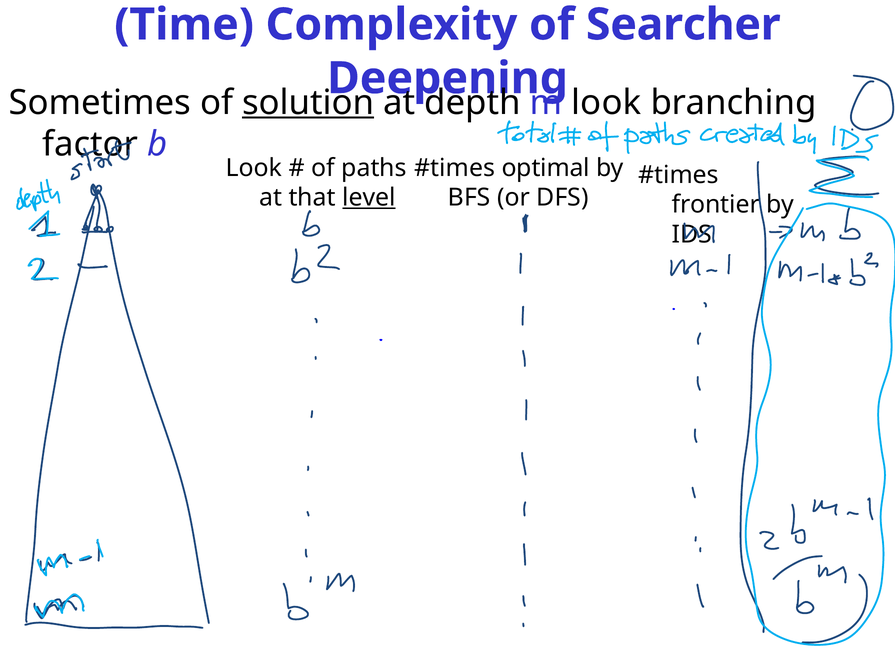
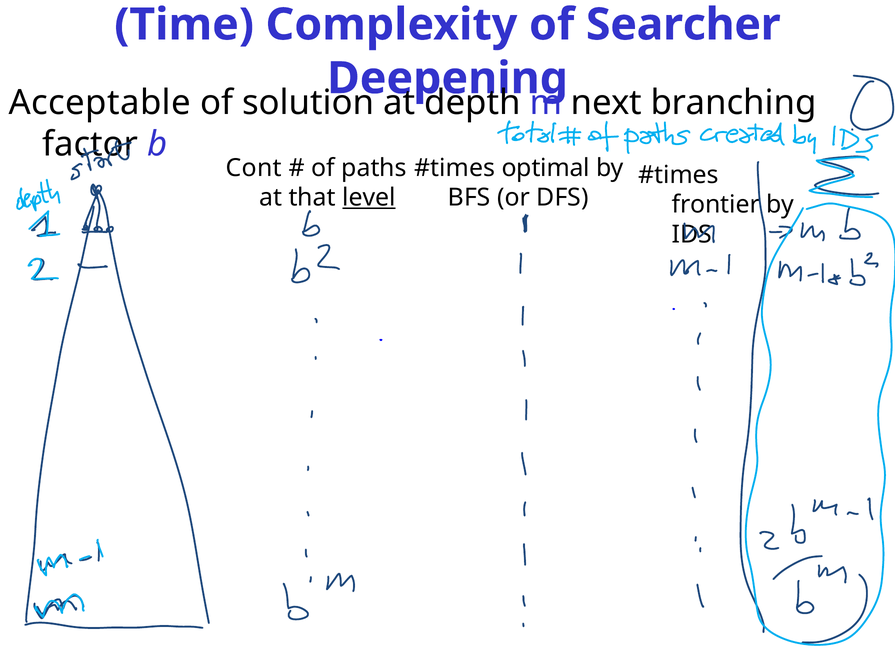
Sometimes: Sometimes -> Acceptable
solution underline: present -> none
look at (606, 103): look -> next
Look at (254, 168): Look -> Cont
